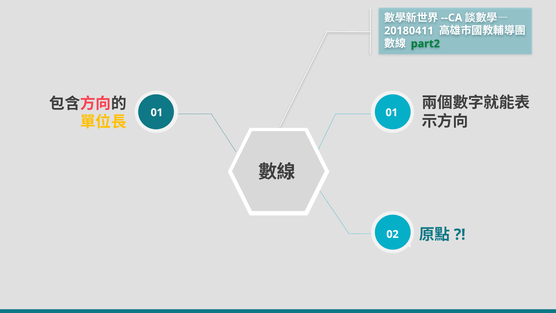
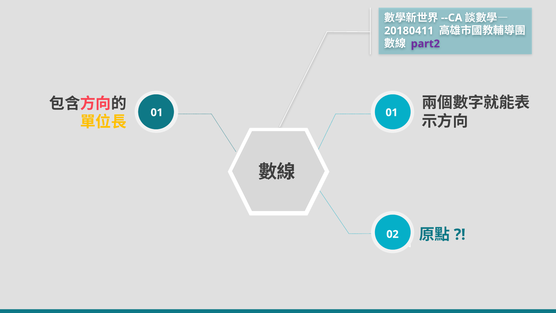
part2 colour: green -> purple
